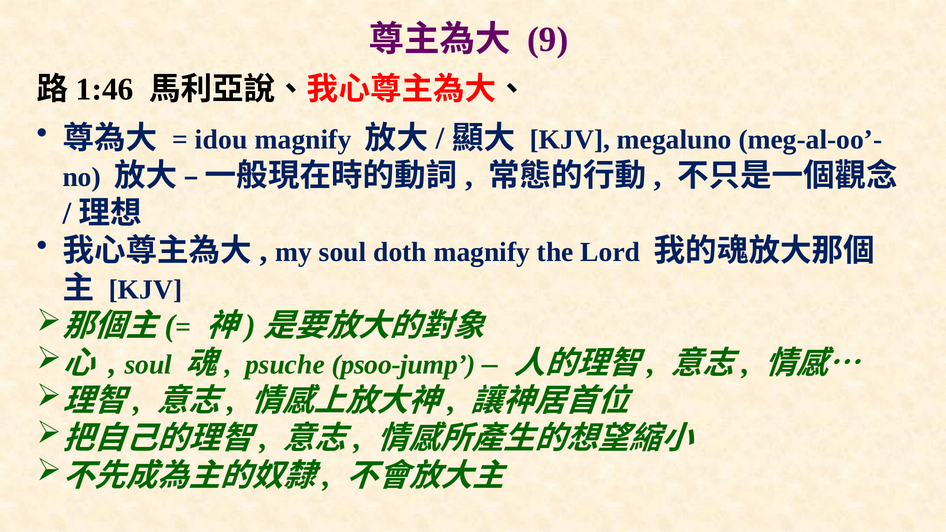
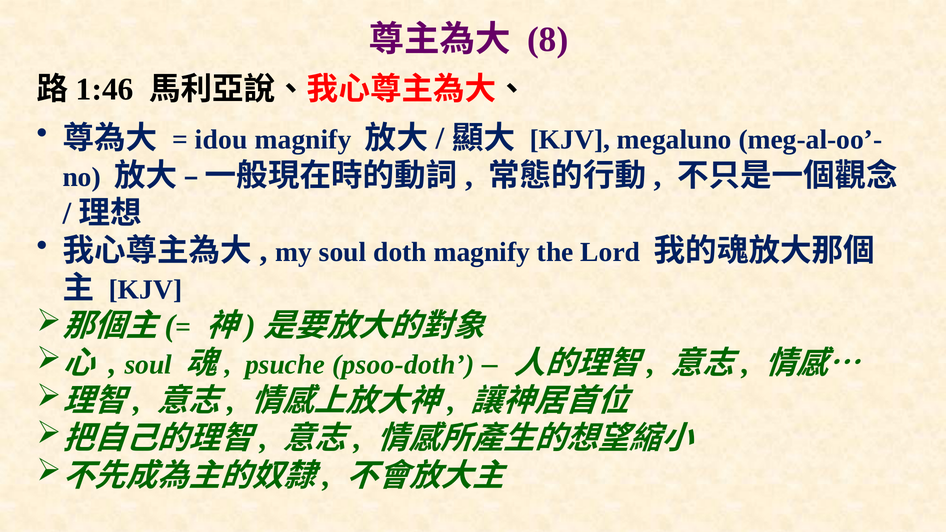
9: 9 -> 8
psoo-jump: psoo-jump -> psoo-doth
